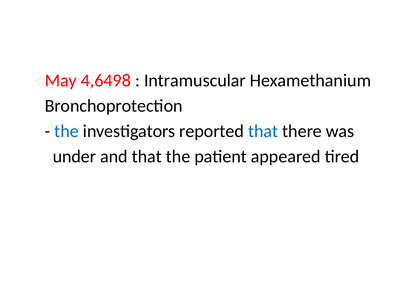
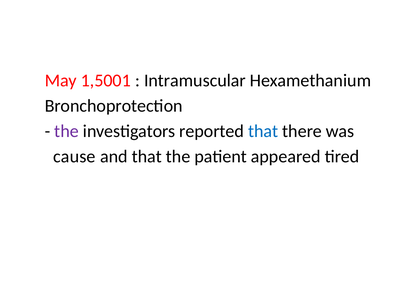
4,6498: 4,6498 -> 1,5001
the at (67, 131) colour: blue -> purple
under: under -> cause
